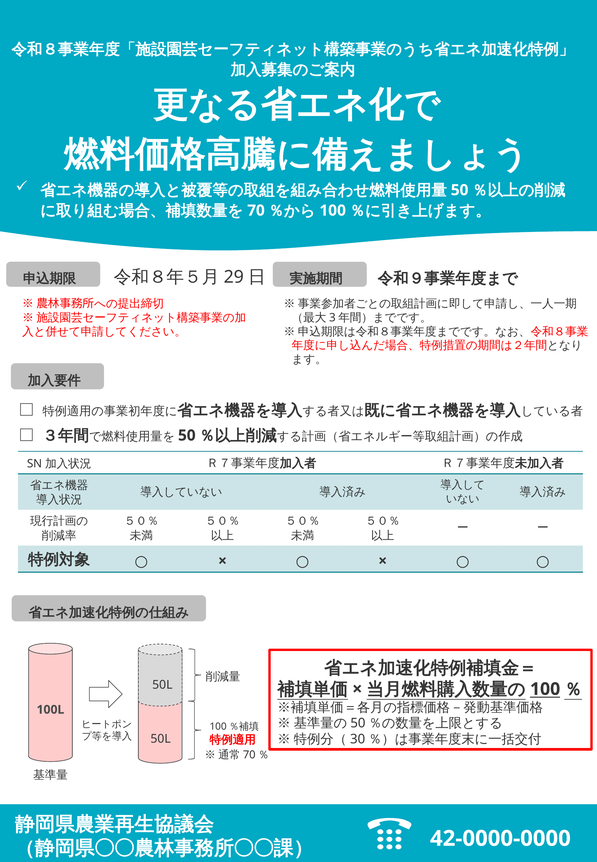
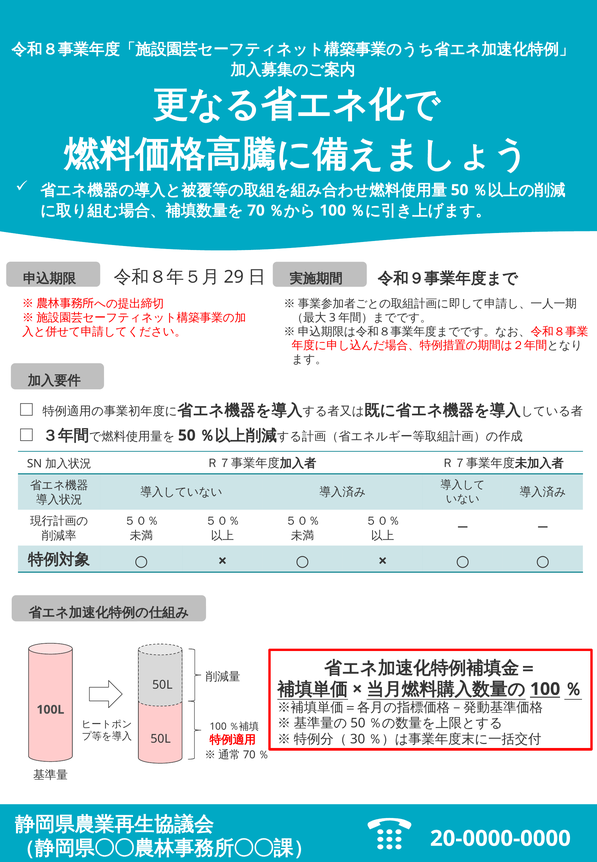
42-0000-0000: 42-0000-0000 -> 20-0000-0000
